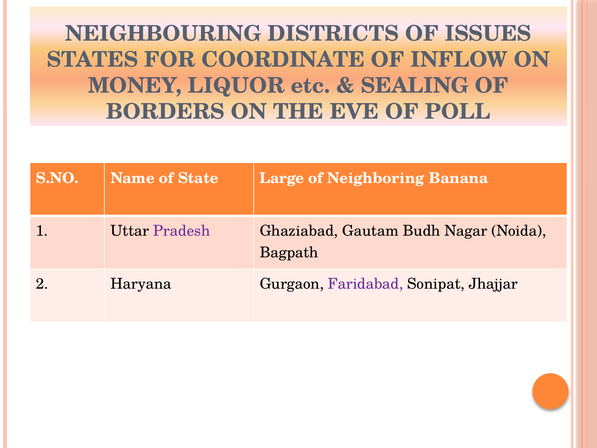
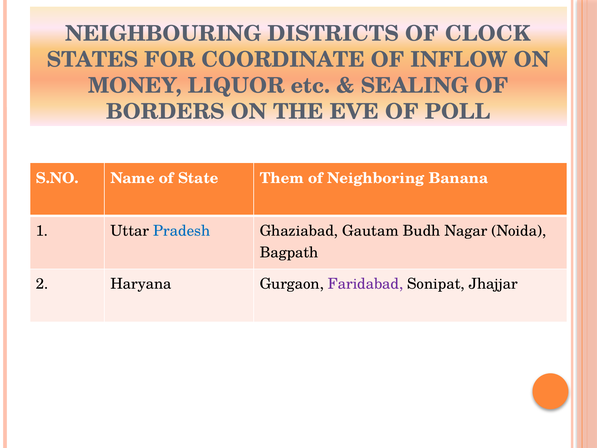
ISSUES: ISSUES -> CLOCK
Large: Large -> Them
Pradesh colour: purple -> blue
